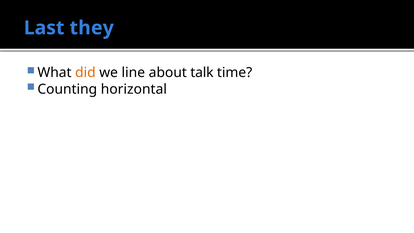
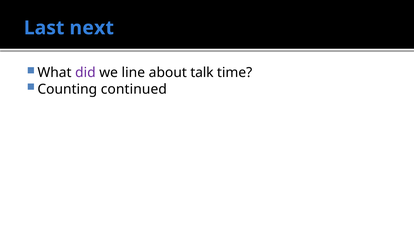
they: they -> next
did colour: orange -> purple
horizontal: horizontal -> continued
